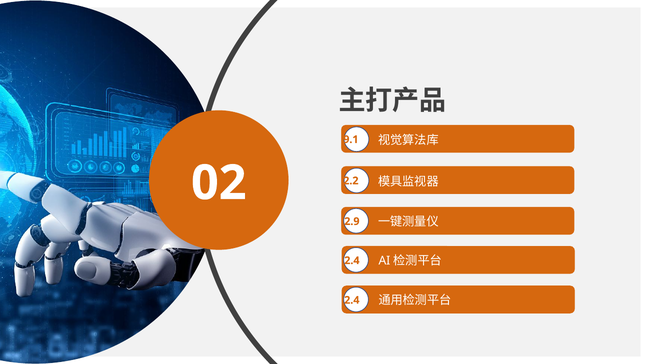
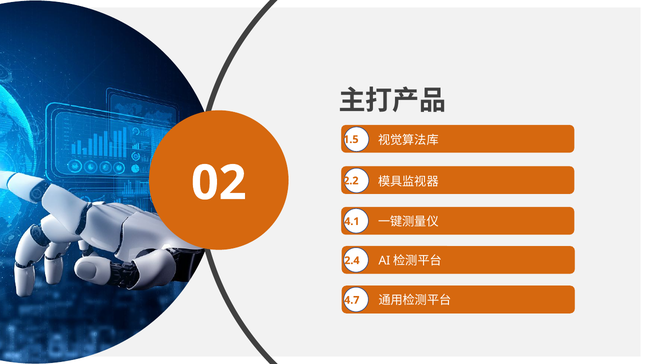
9.1: 9.1 -> 1.5
2.9: 2.9 -> 4.1
2.4 at (352, 300): 2.4 -> 4.7
